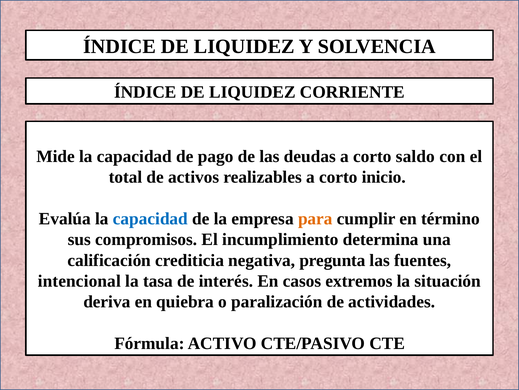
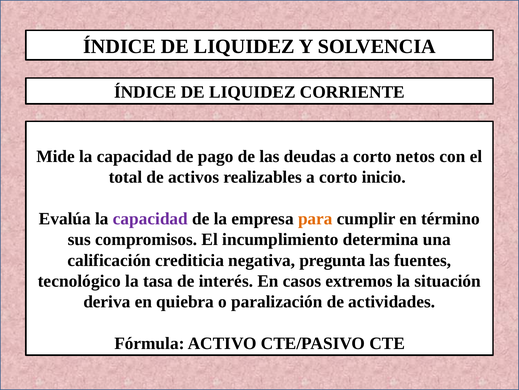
saldo: saldo -> netos
capacidad at (150, 218) colour: blue -> purple
intencional: intencional -> tecnológico
